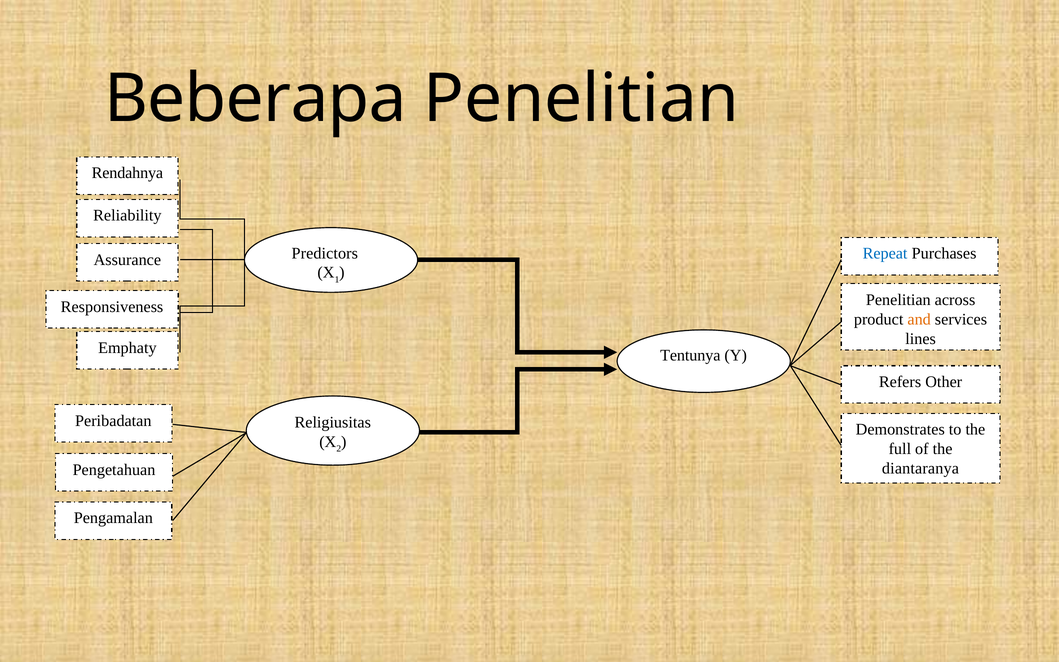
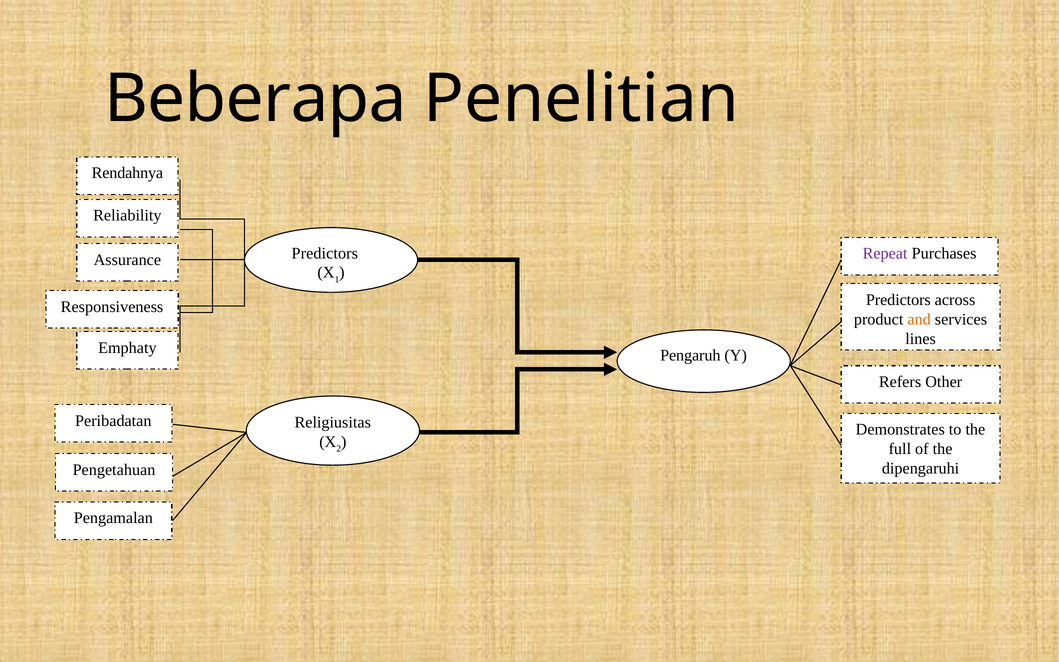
Repeat colour: blue -> purple
Penelitian at (898, 300): Penelitian -> Predictors
Tentunya: Tentunya -> Pengaruh
diantaranya: diantaranya -> dipengaruhi
